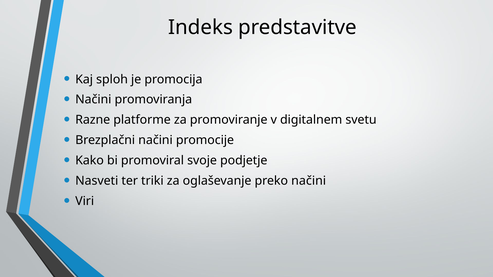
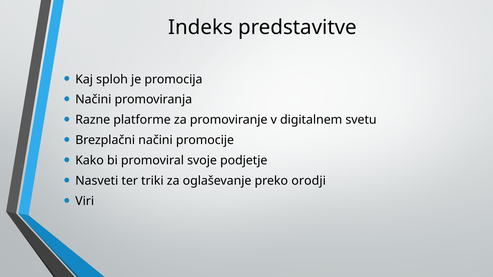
preko načini: načini -> orodji
